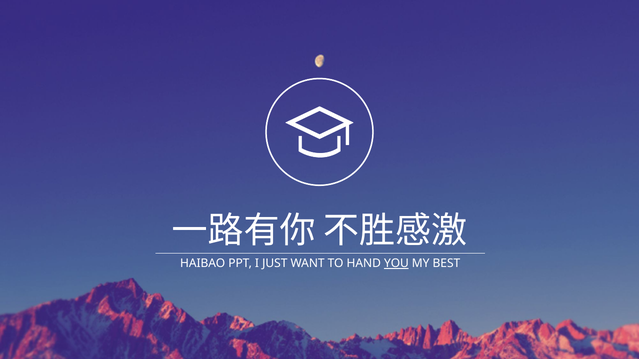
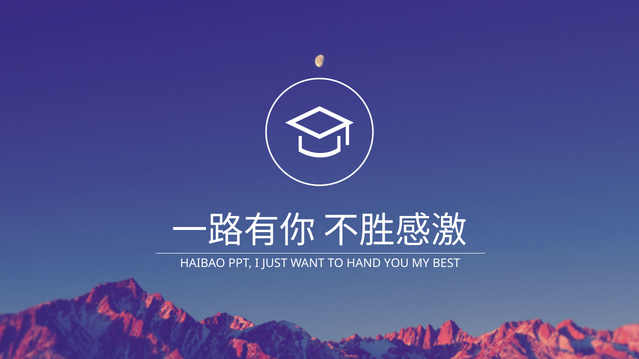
YOU underline: present -> none
